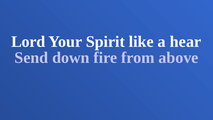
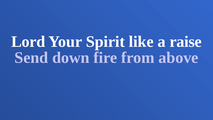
hear: hear -> raise
